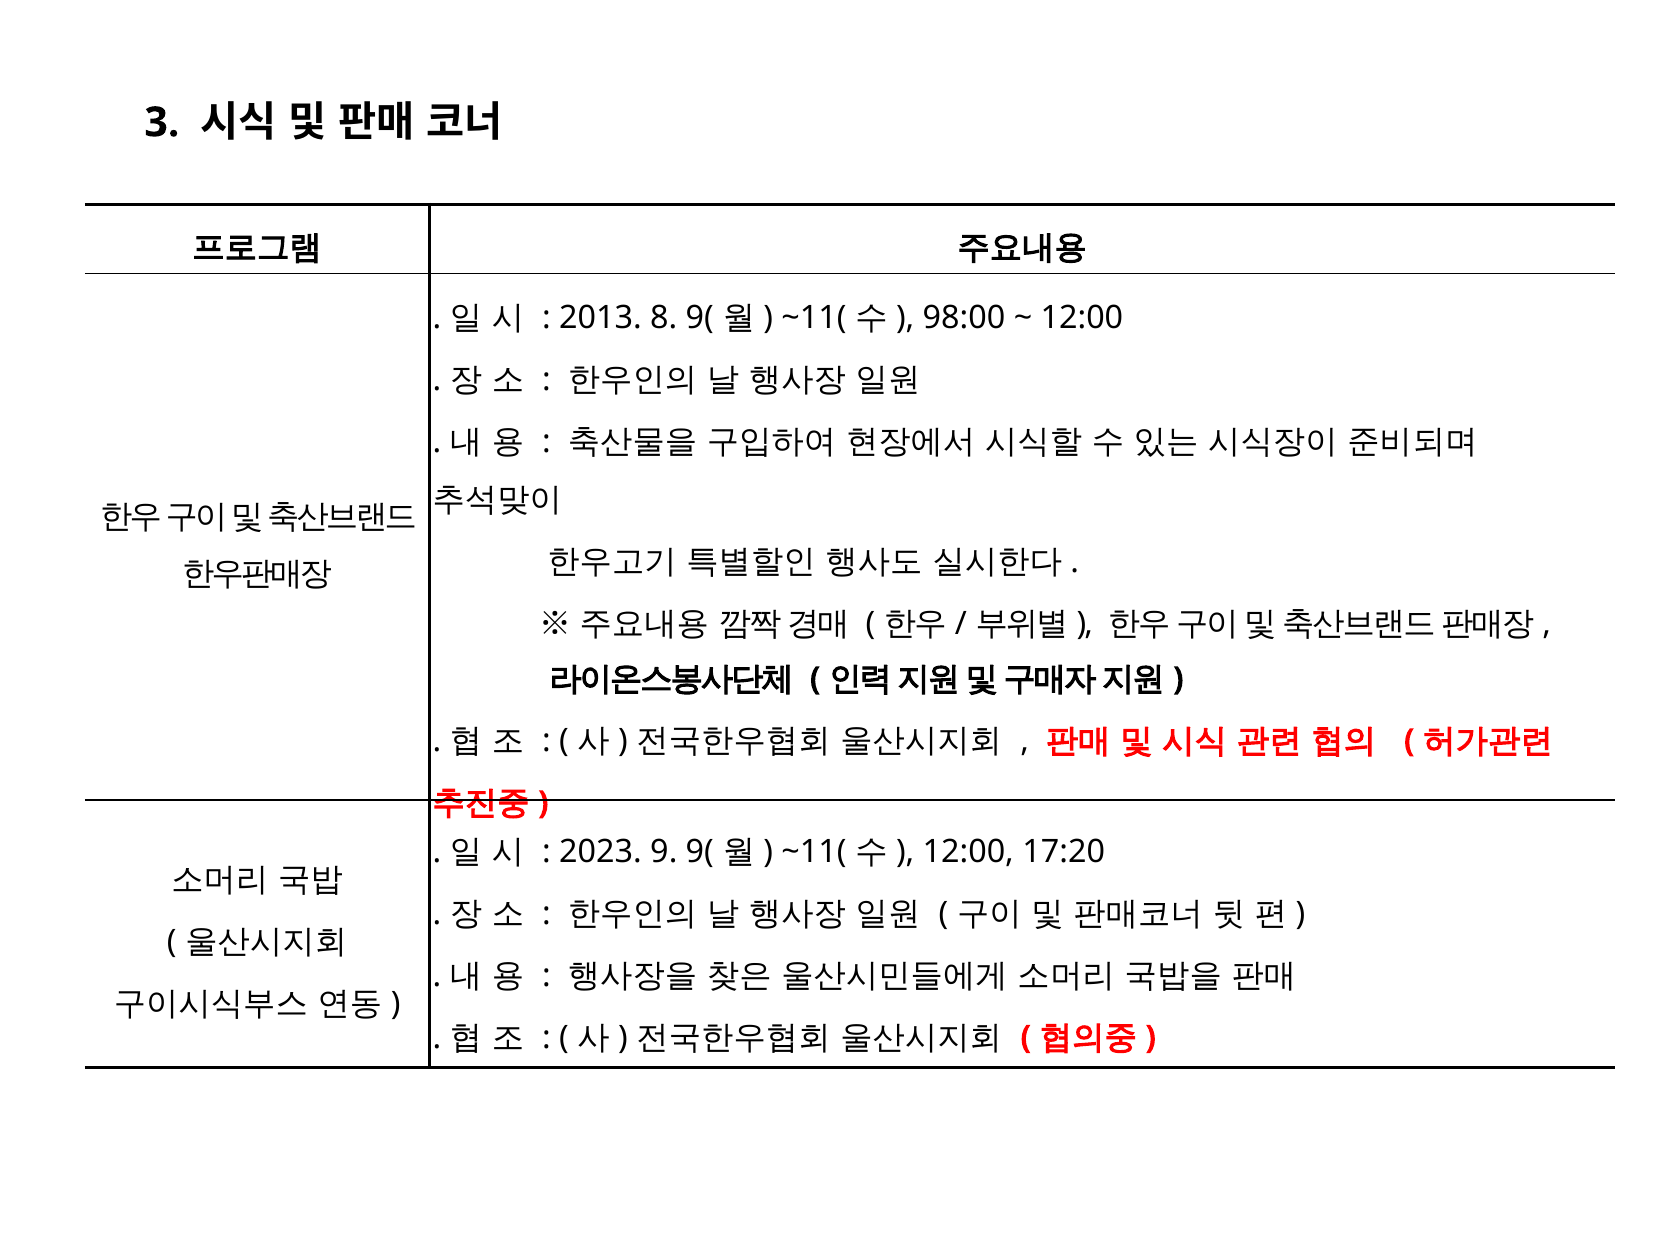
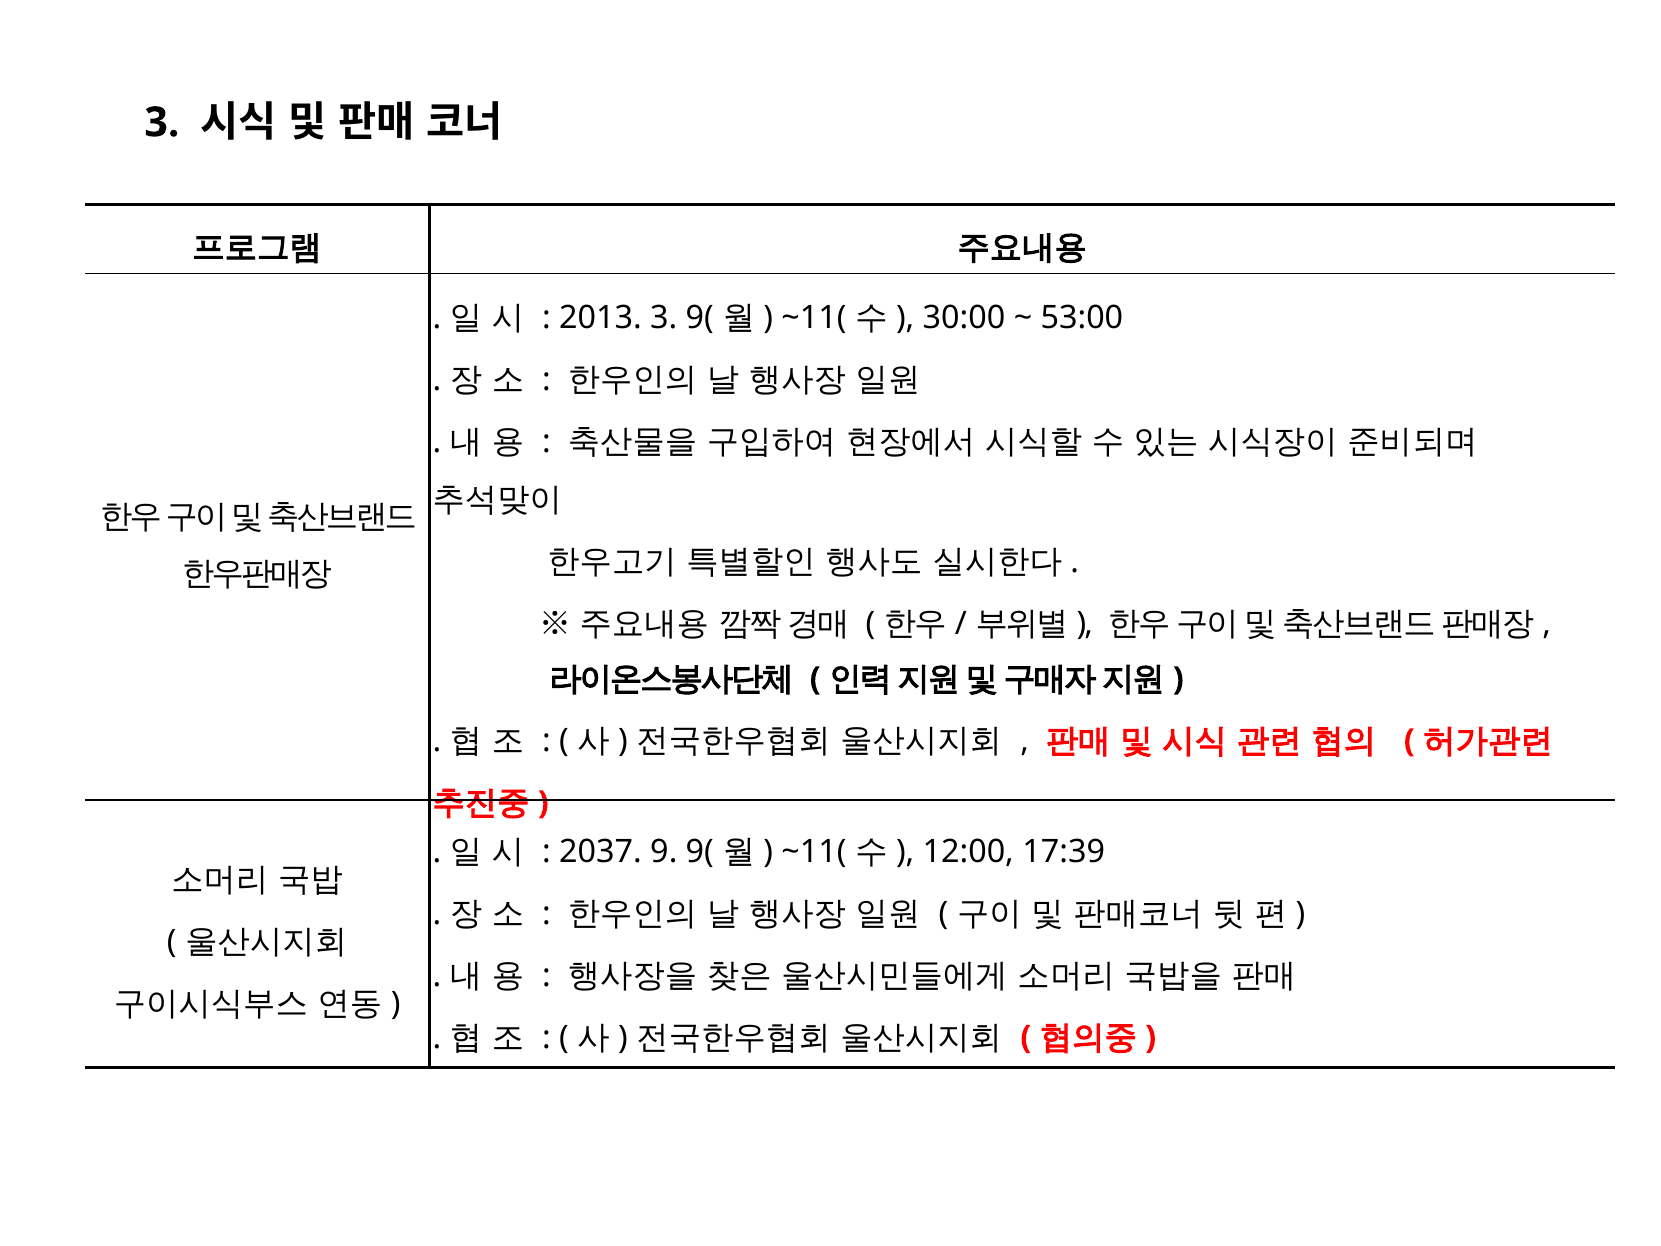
2013 8: 8 -> 3
98:00: 98:00 -> 30:00
12:00 at (1082, 318): 12:00 -> 53:00
2023: 2023 -> 2037
17:20: 17:20 -> 17:39
